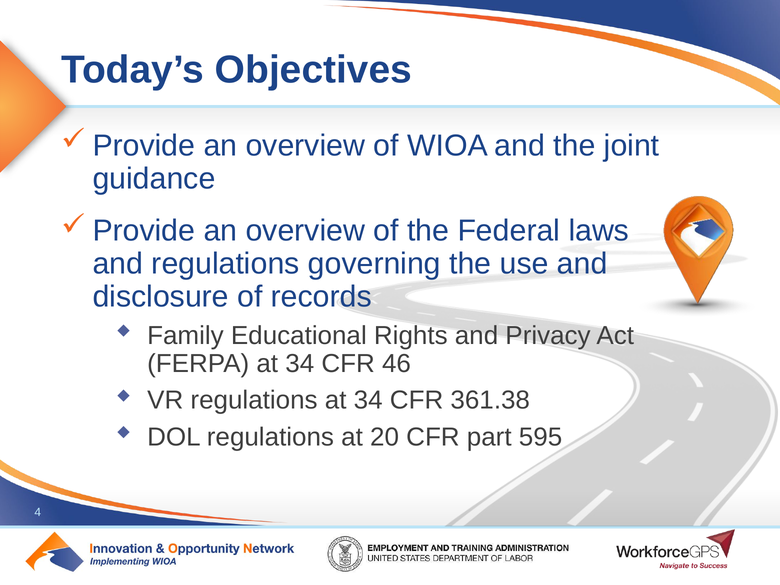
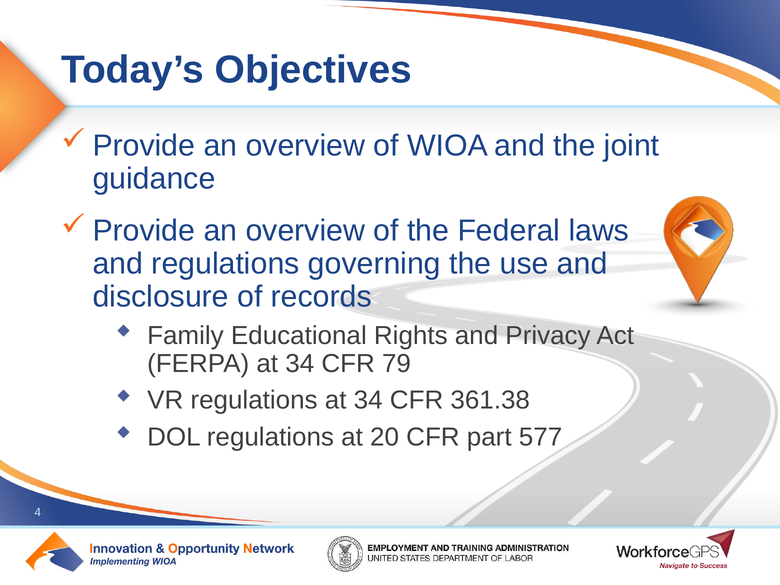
46: 46 -> 79
595: 595 -> 577
